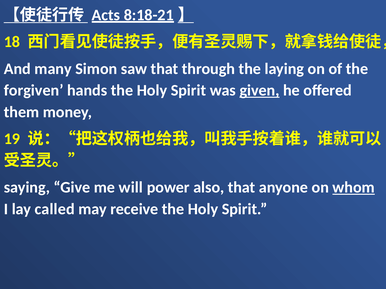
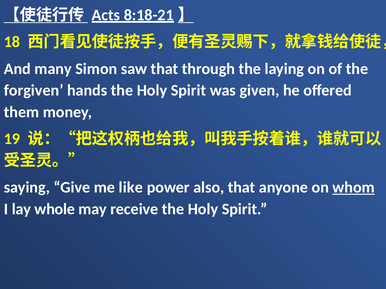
given underline: present -> none
will: will -> like
called: called -> whole
